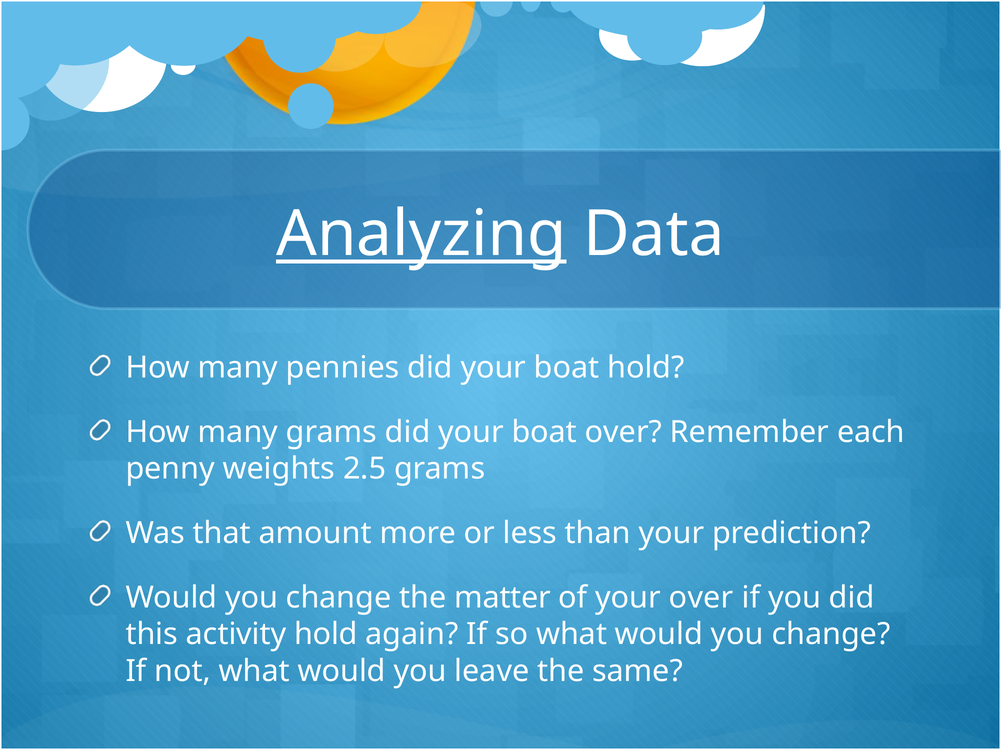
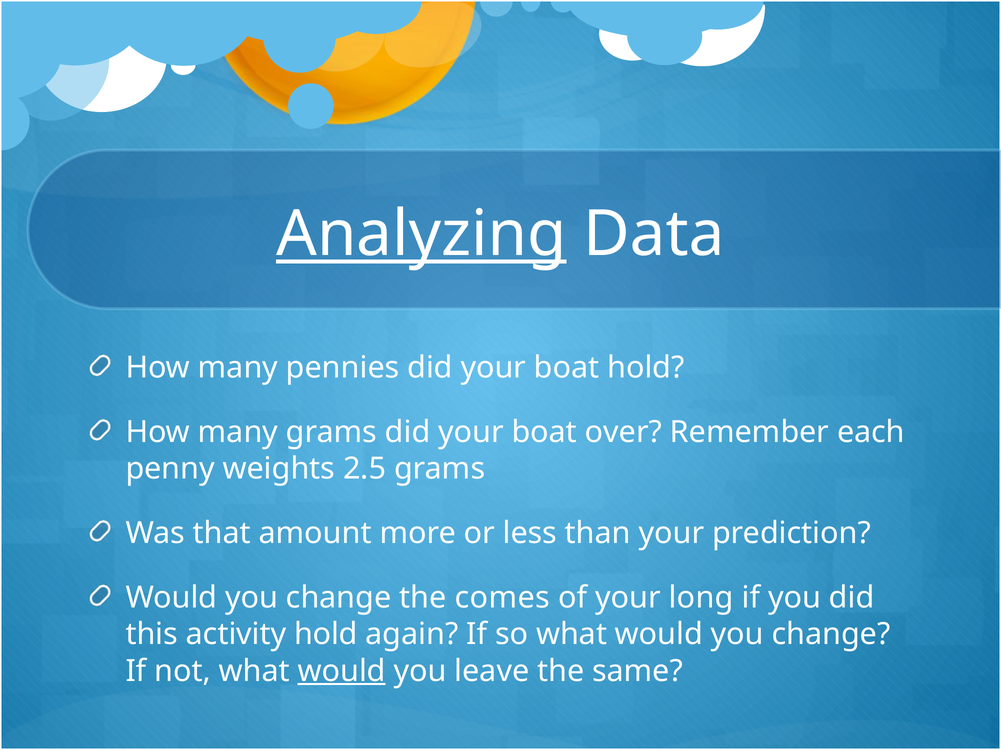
matter: matter -> comes
your over: over -> long
would at (342, 672) underline: none -> present
